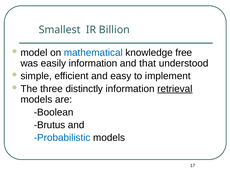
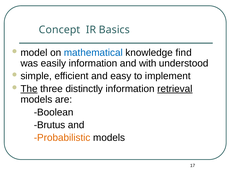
Smallest: Smallest -> Concept
Billion: Billion -> Basics
free: free -> find
that: that -> with
The underline: none -> present
Probabilistic colour: blue -> orange
